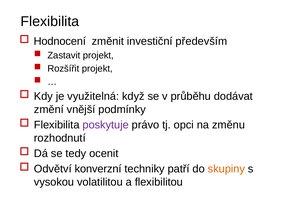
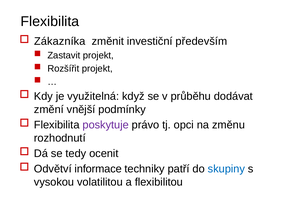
Hodnocení: Hodnocení -> Zákazníka
konverzní: konverzní -> informace
skupiny colour: orange -> blue
